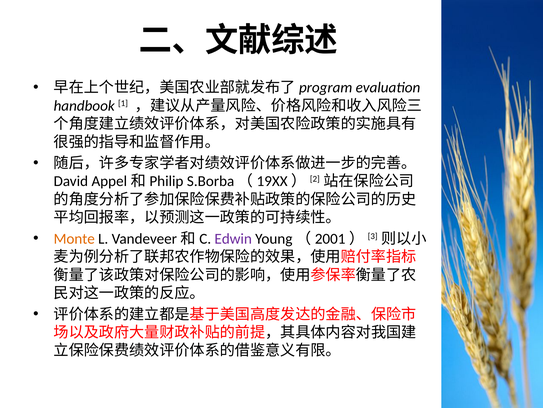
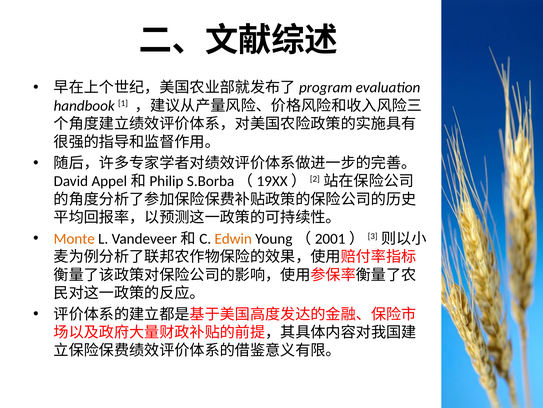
Edwin colour: purple -> orange
